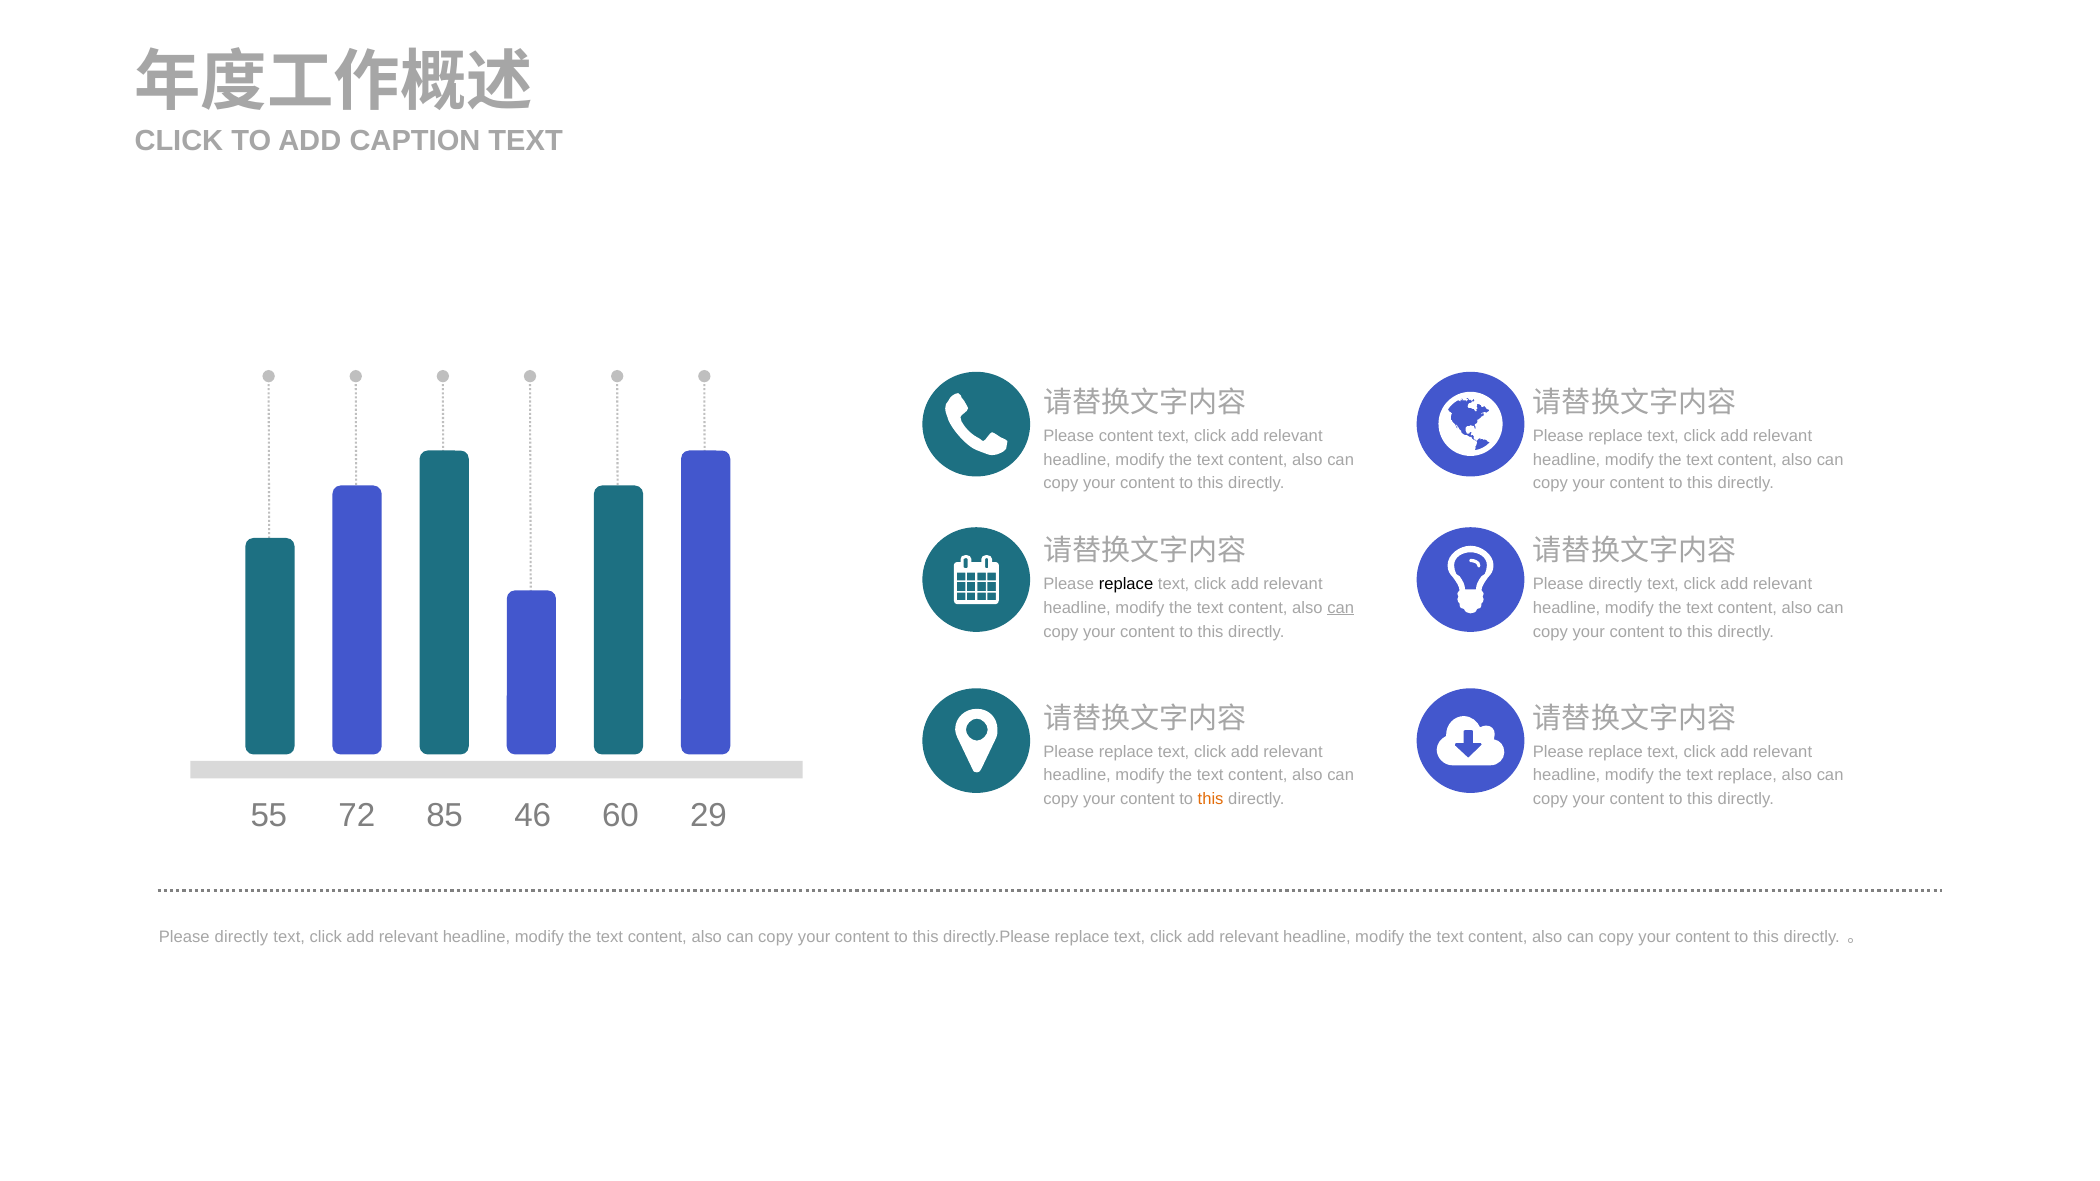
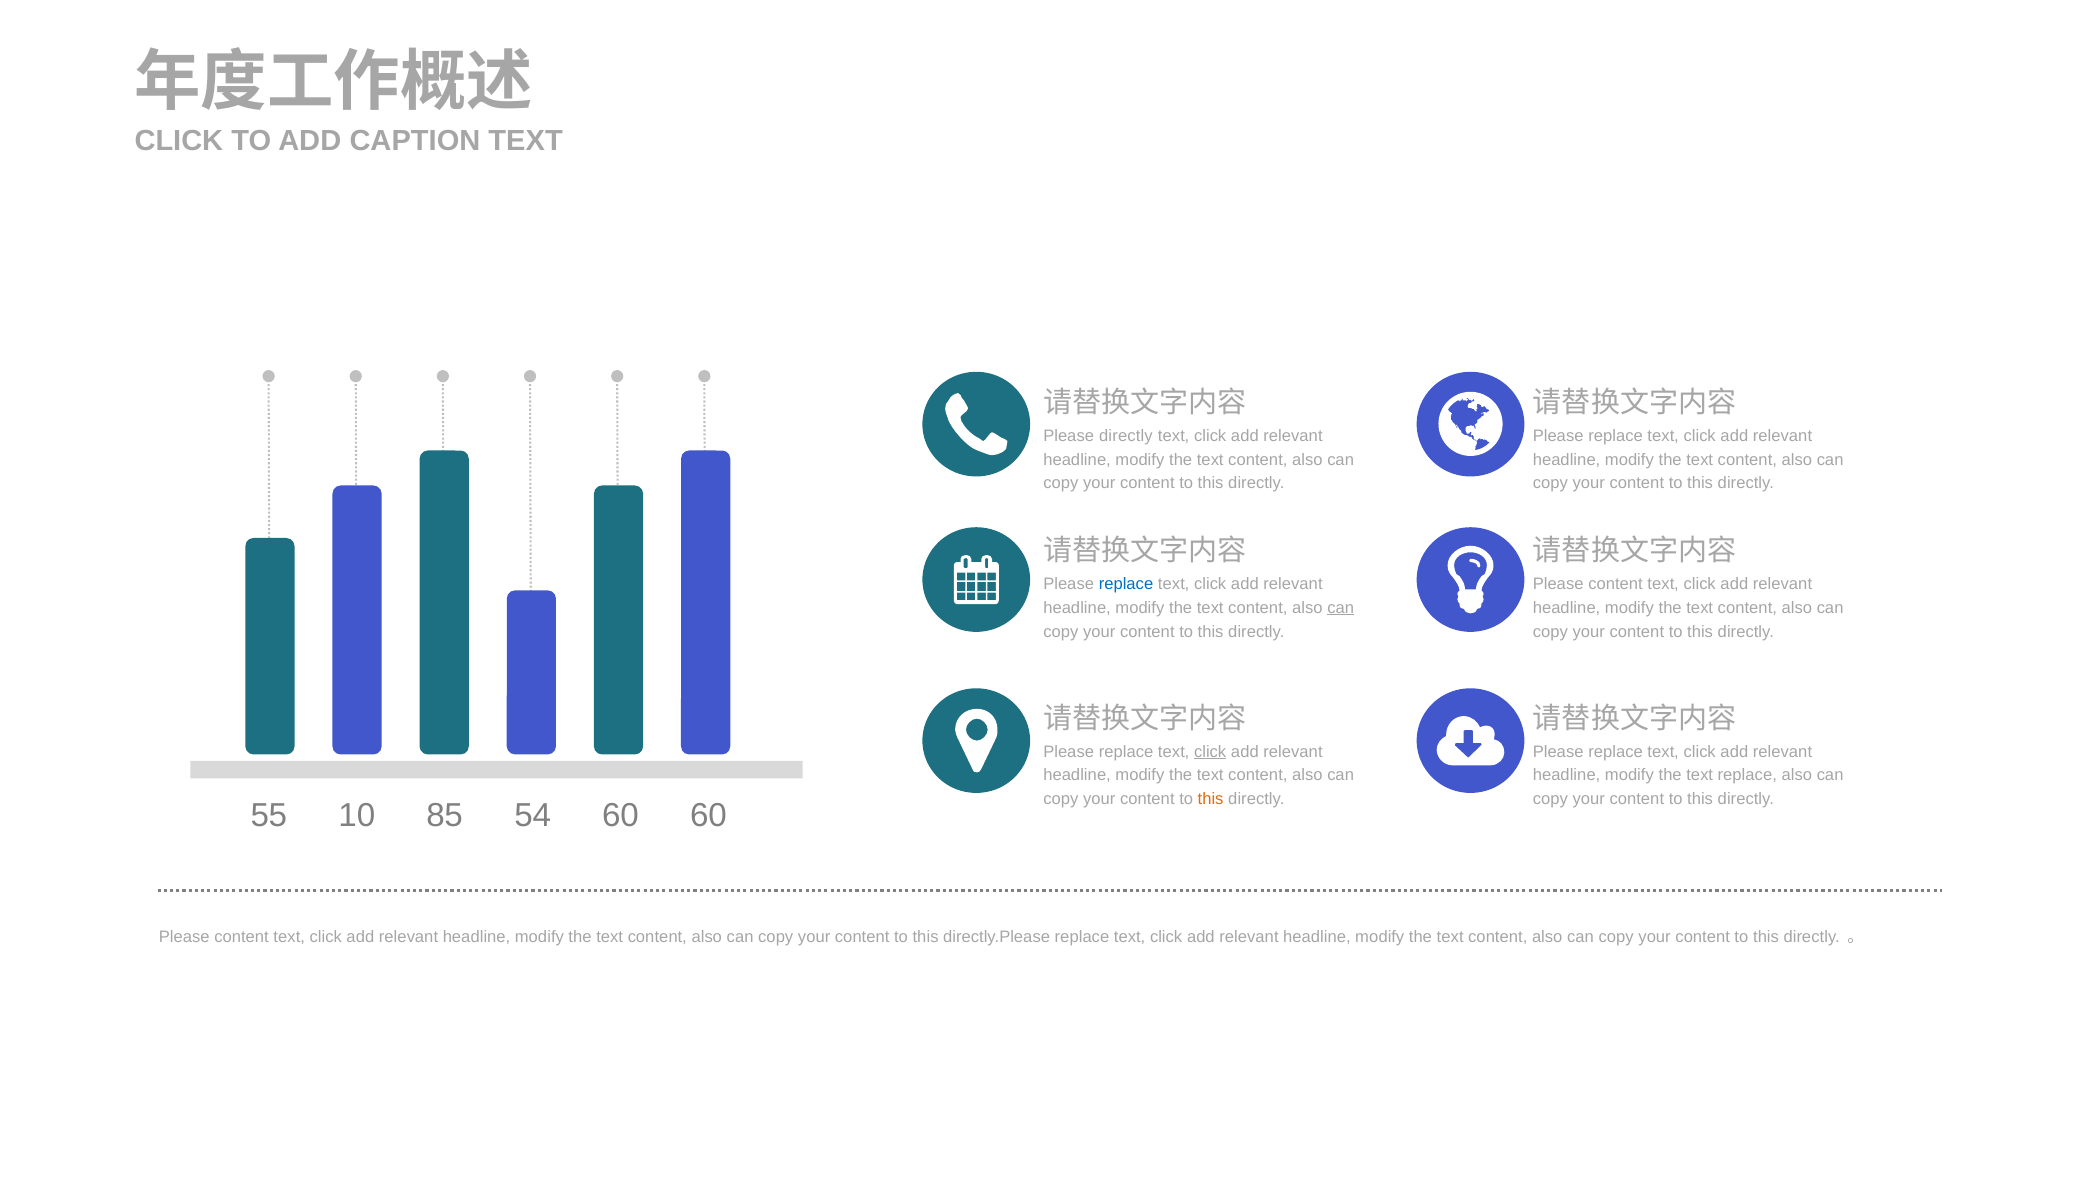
Please content: content -> directly
replace at (1126, 584) colour: black -> blue
directly at (1615, 584): directly -> content
click at (1210, 752) underline: none -> present
72: 72 -> 10
46: 46 -> 54
60 29: 29 -> 60
directly at (241, 937): directly -> content
